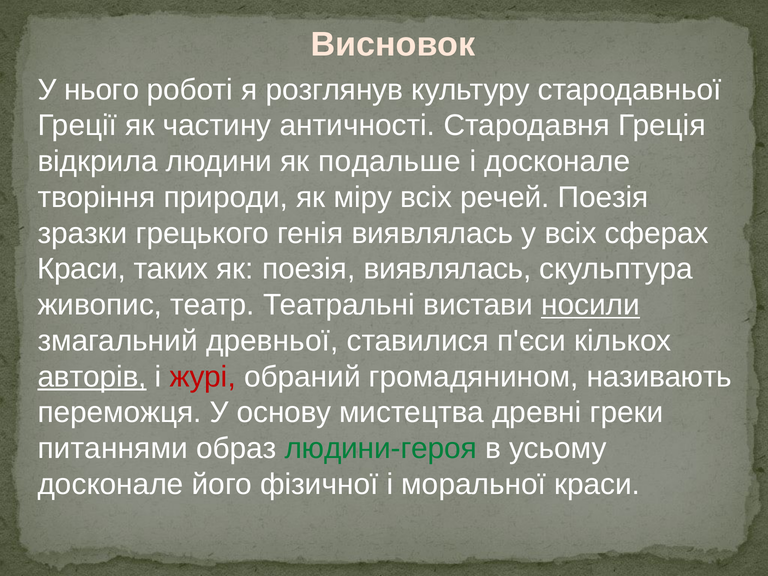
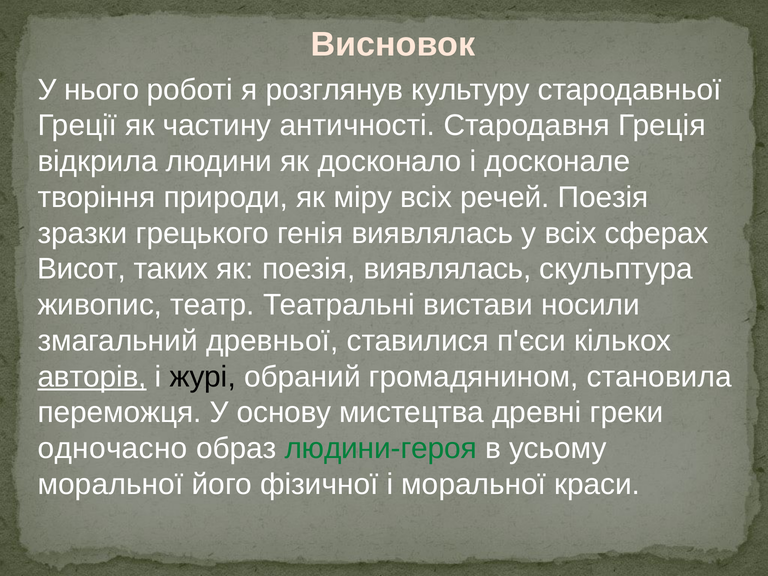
подальше: подальше -> досконало
Краси at (82, 269): Краси -> Висот
носили underline: present -> none
журі colour: red -> black
називають: називають -> становила
питаннями: питаннями -> одночасно
досконале at (111, 484): досконале -> моральної
